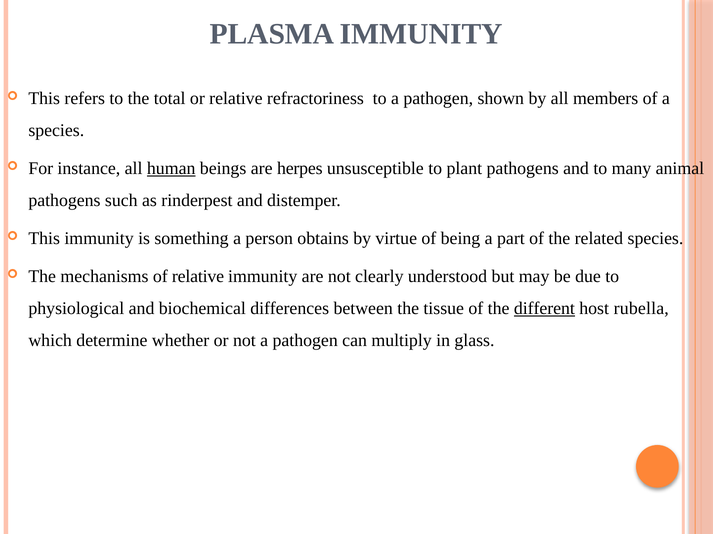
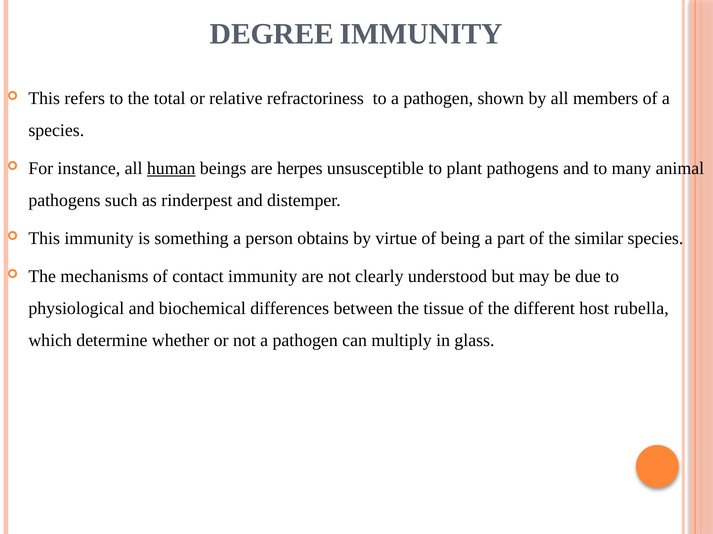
PLASMA: PLASMA -> DEGREE
related: related -> similar
of relative: relative -> contact
different underline: present -> none
